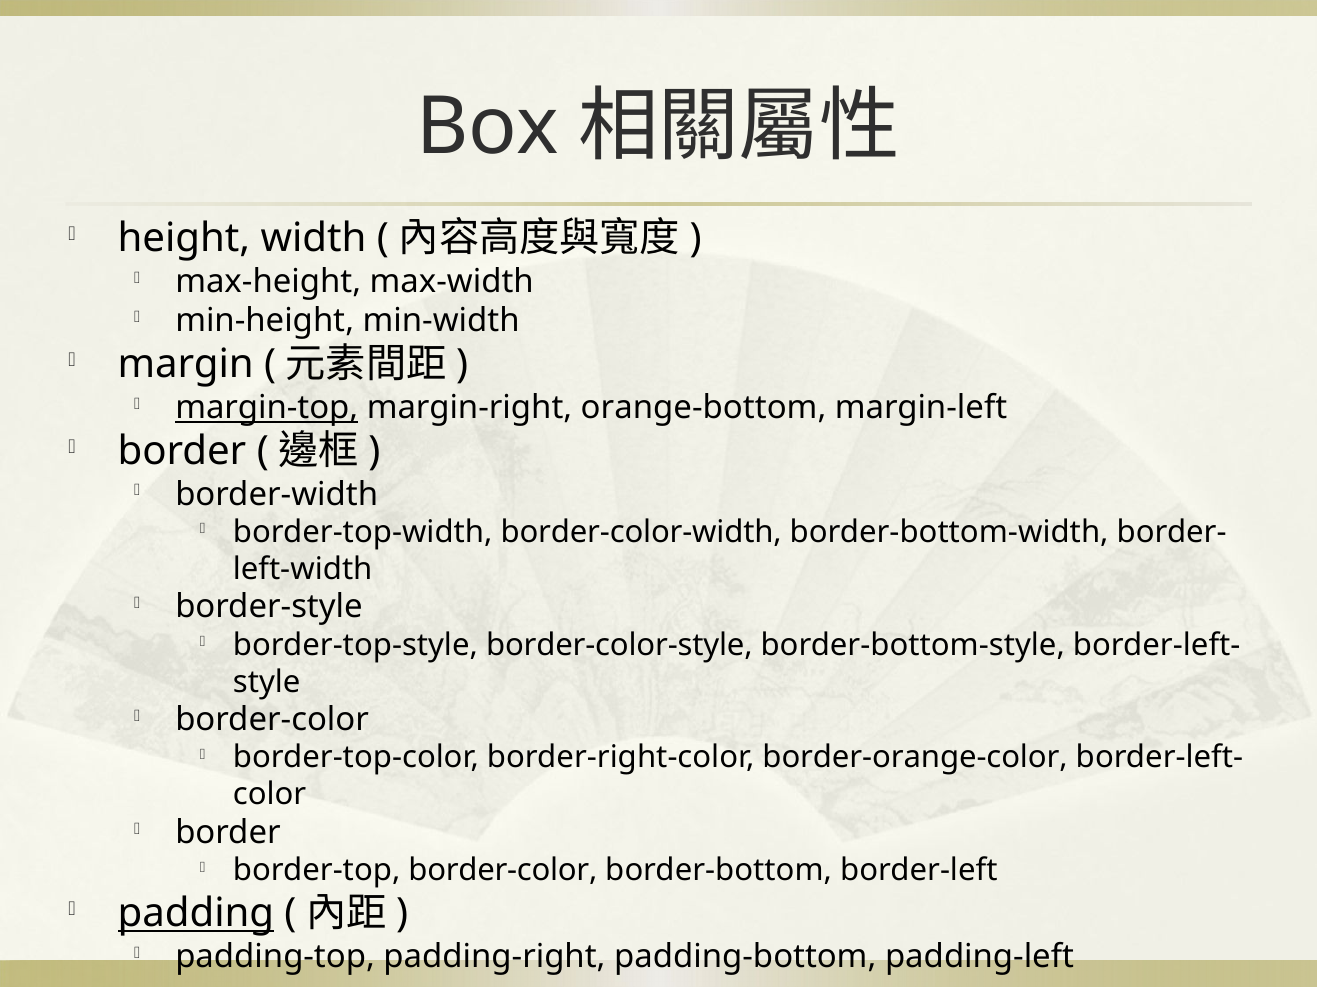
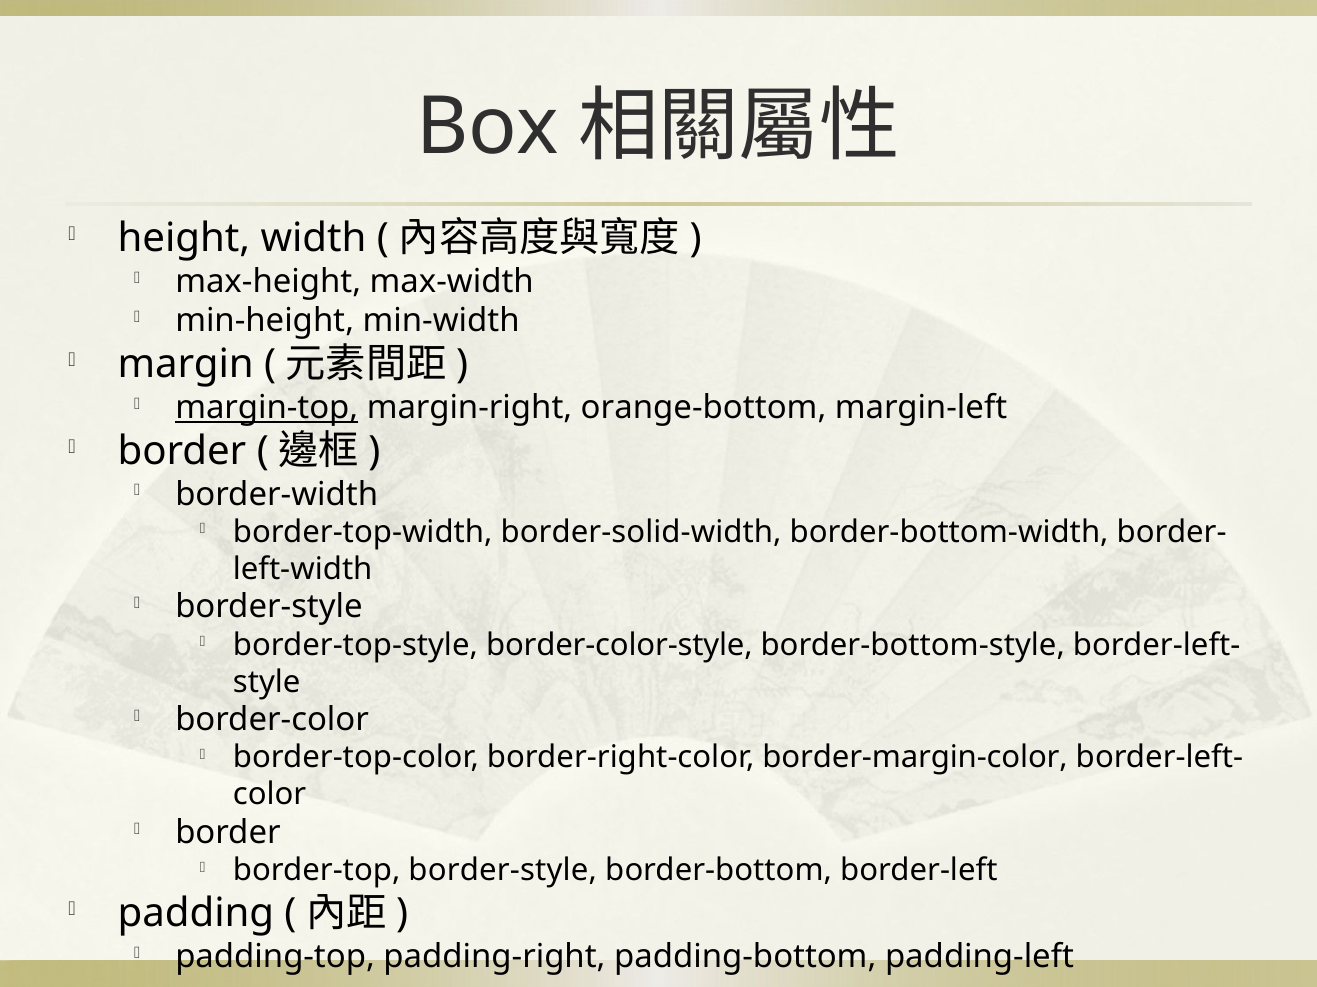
border-color-width: border-color-width -> border-solid-width
border-orange-color: border-orange-color -> border-margin-color
border-top border-color: border-color -> border-style
padding underline: present -> none
